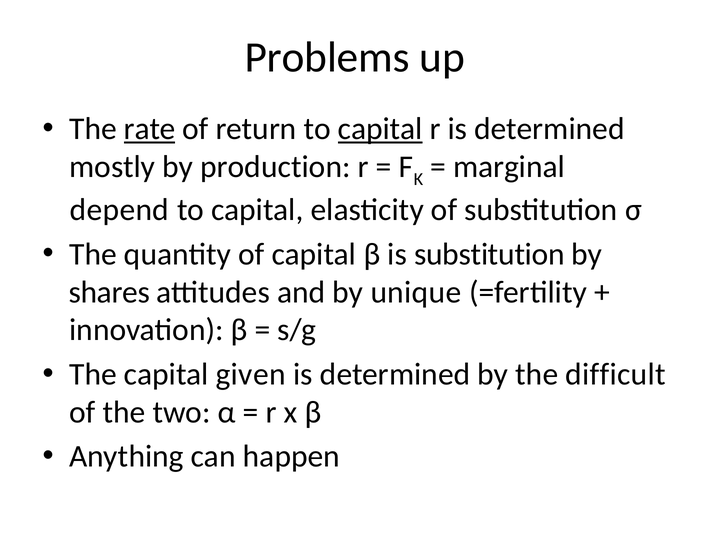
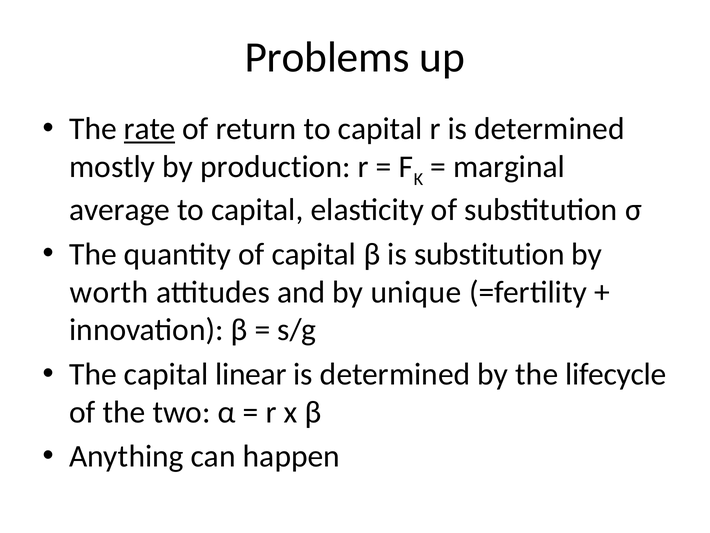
capital at (380, 129) underline: present -> none
depend: depend -> average
shares: shares -> worth
given: given -> linear
difficult: difficult -> lifecycle
